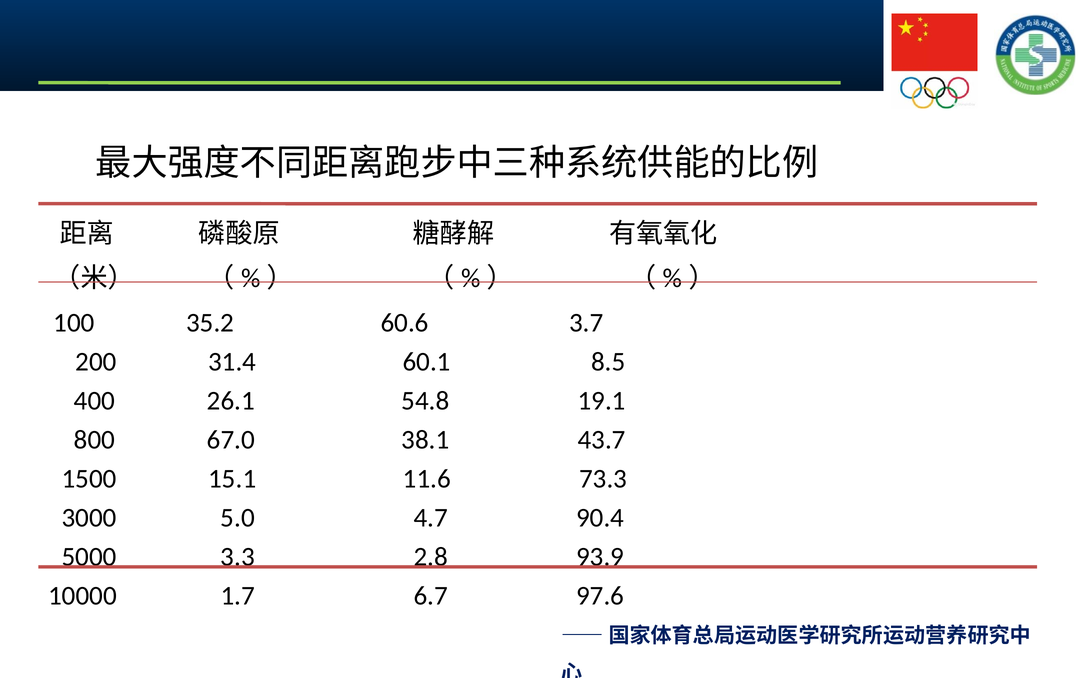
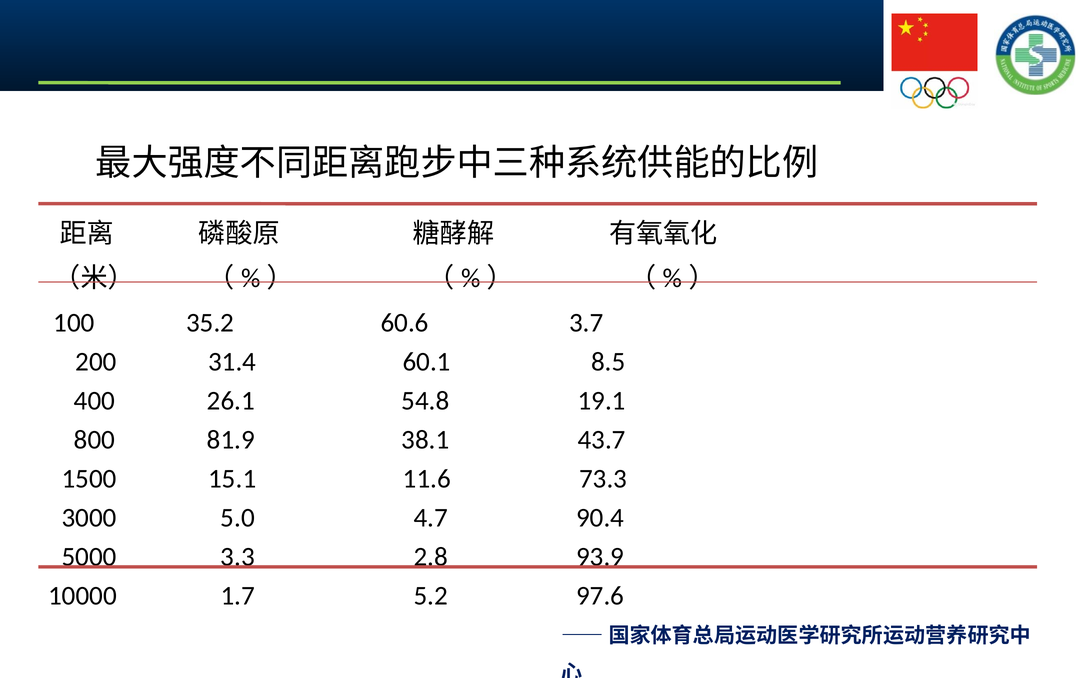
67.0: 67.0 -> 81.9
6.7: 6.7 -> 5.2
